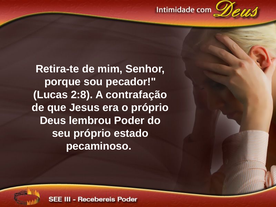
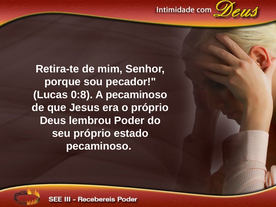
2:8: 2:8 -> 0:8
A contrafação: contrafação -> pecaminoso
